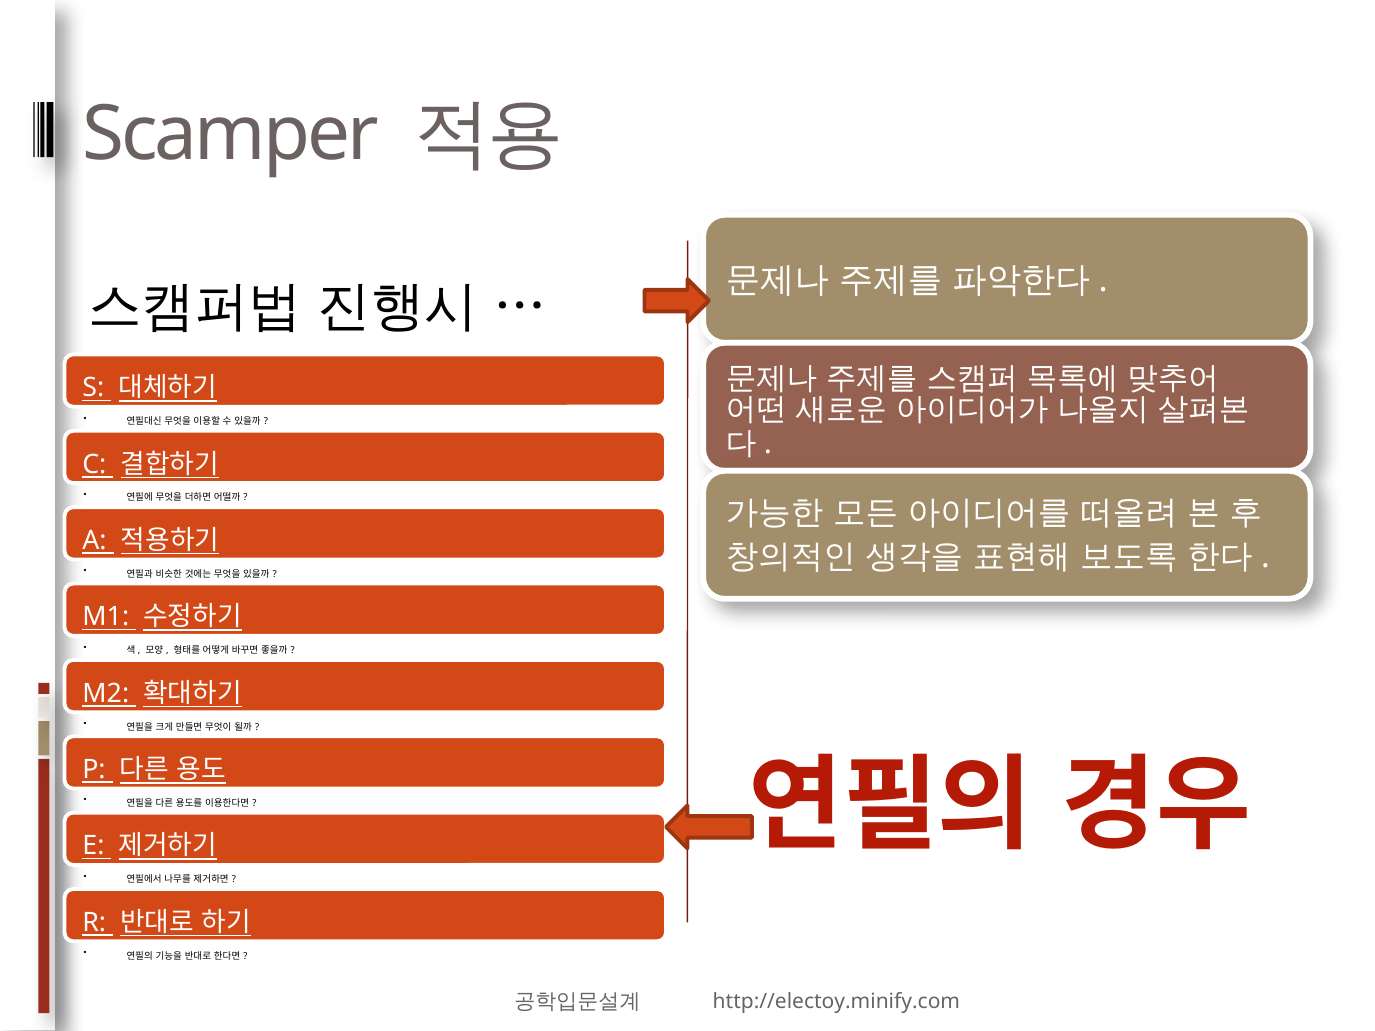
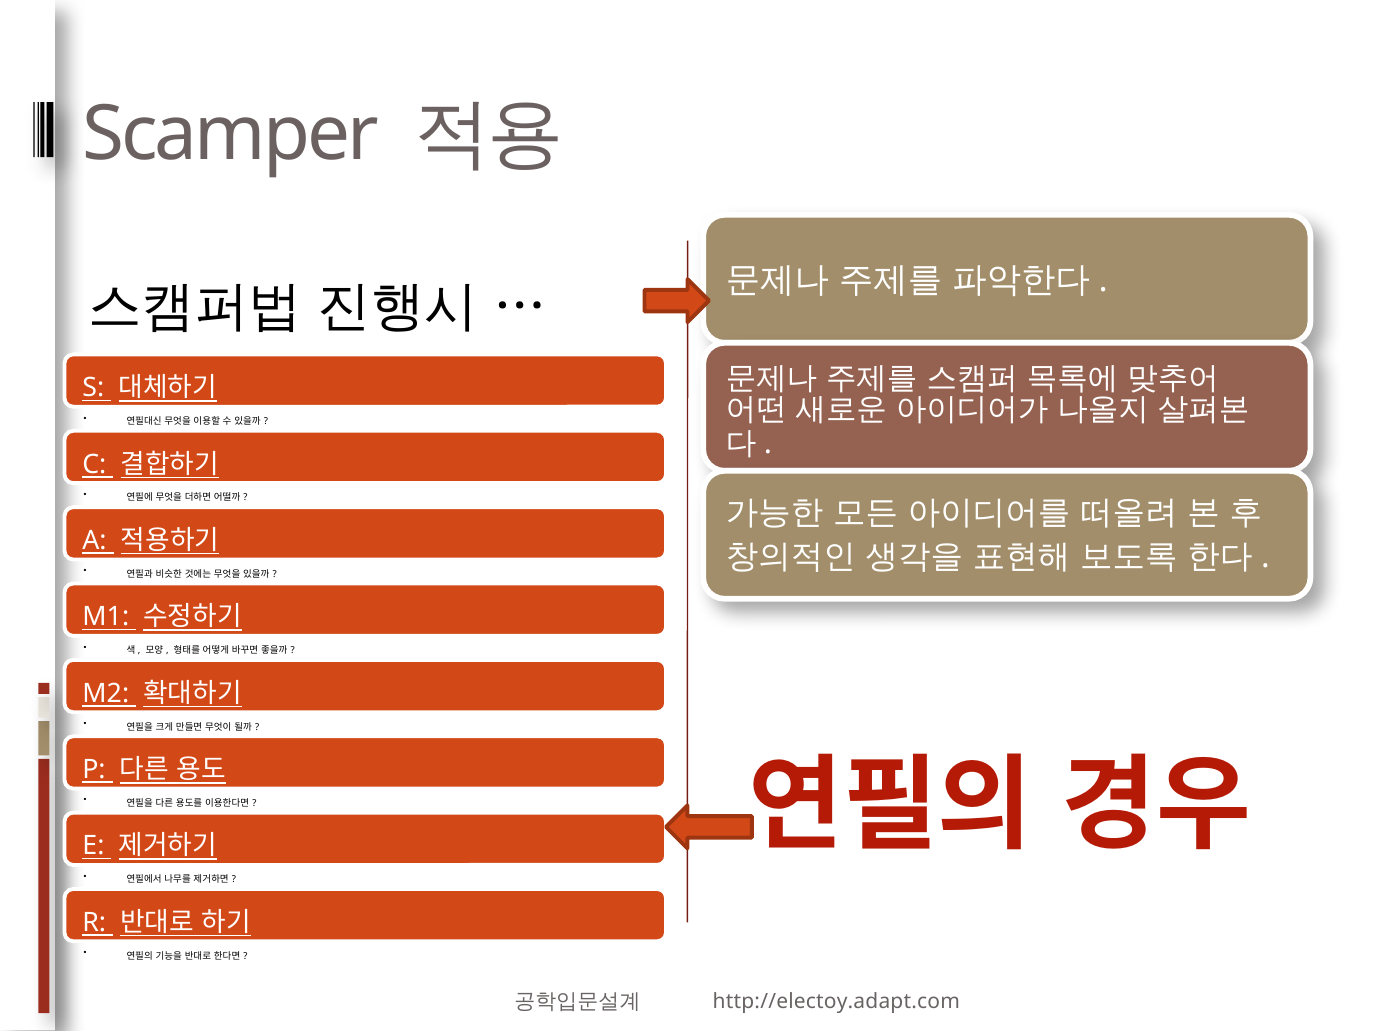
http://electoy.minify.com: http://electoy.minify.com -> http://electoy.adapt.com
